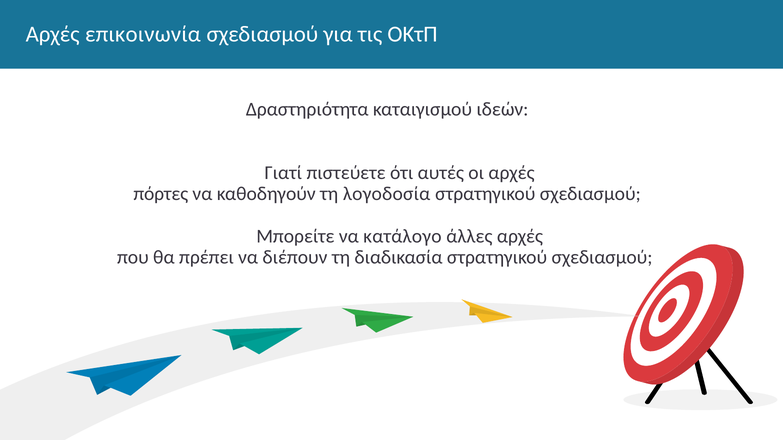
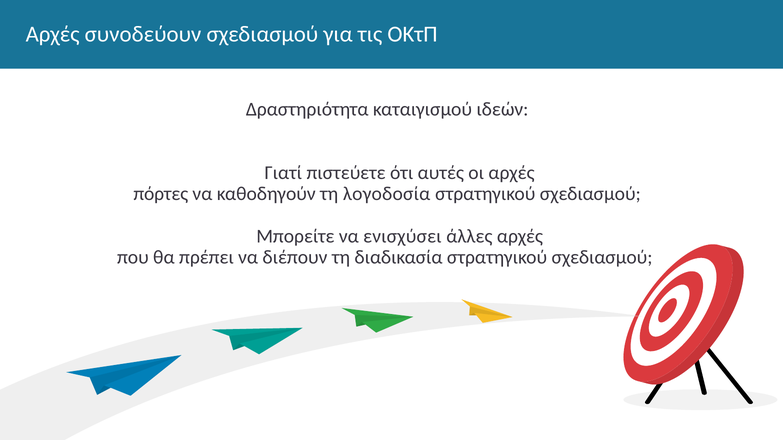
επικοινωνία: επικοινωνία -> συνοδεύουν
κατάλογο: κατάλογο -> ενισχύσει
